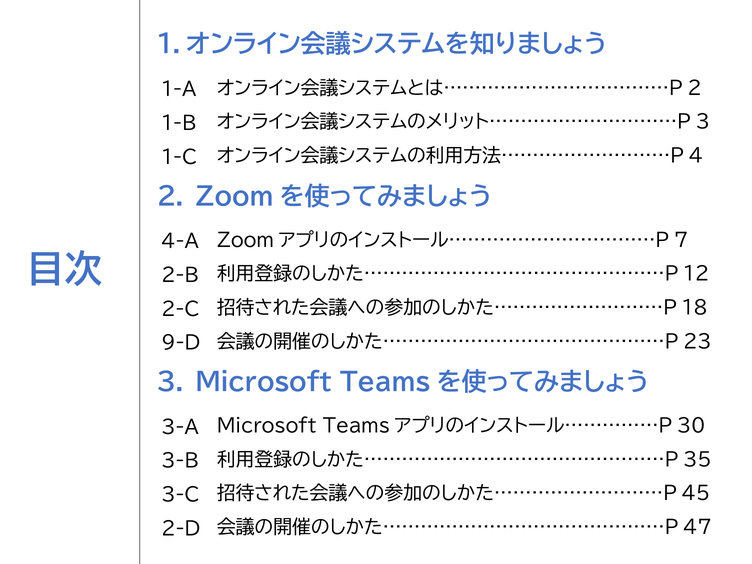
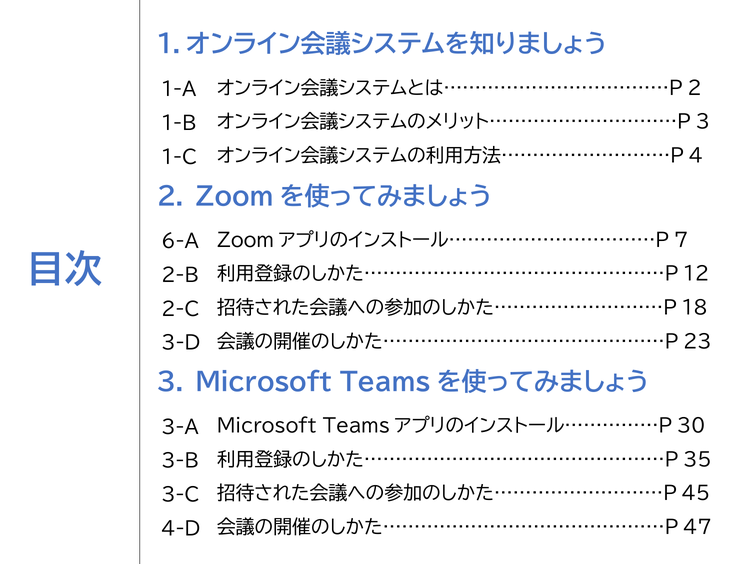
4-A: 4-A -> 6-A
9-D: 9-D -> 3-D
2-D: 2-D -> 4-D
